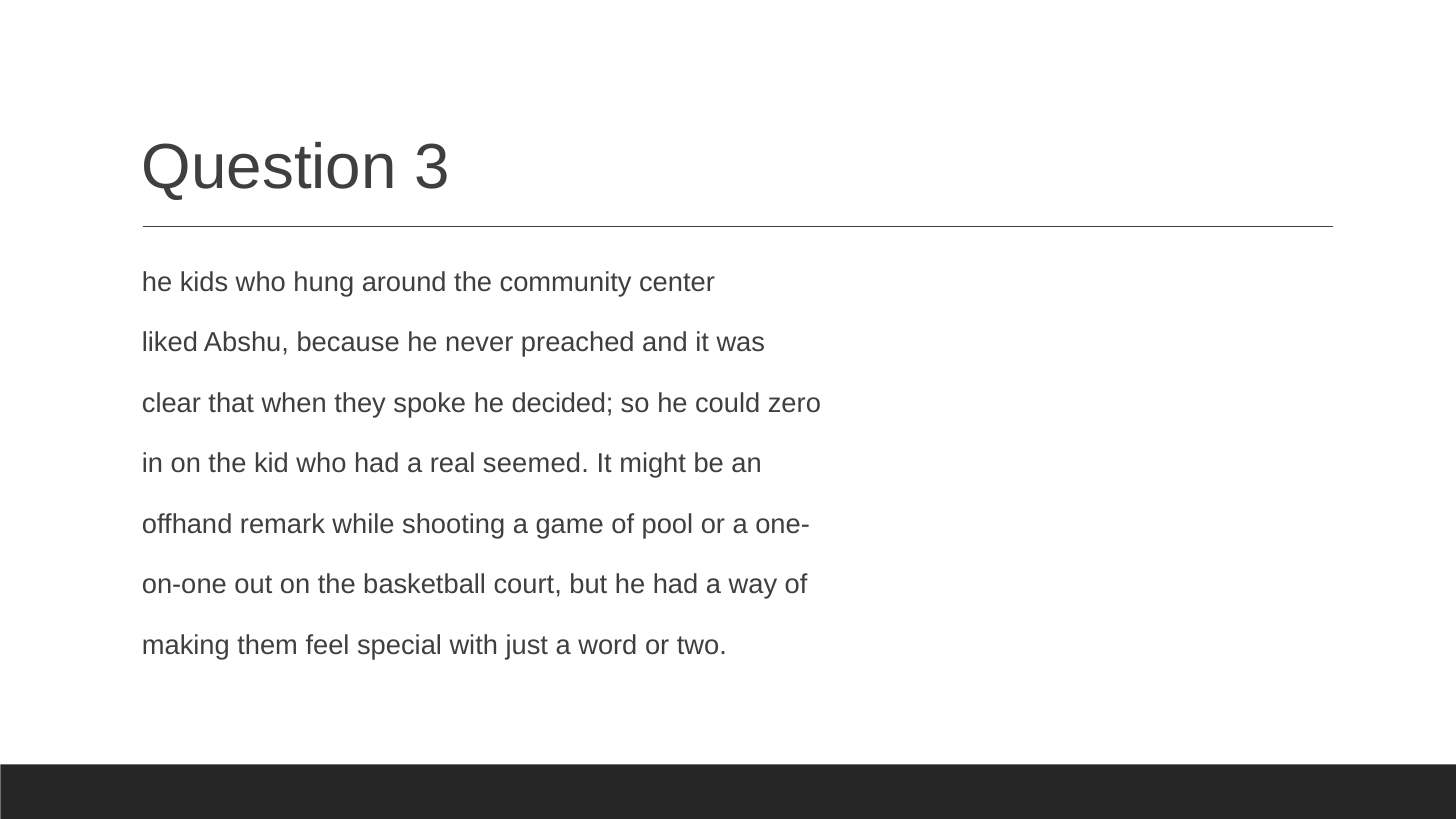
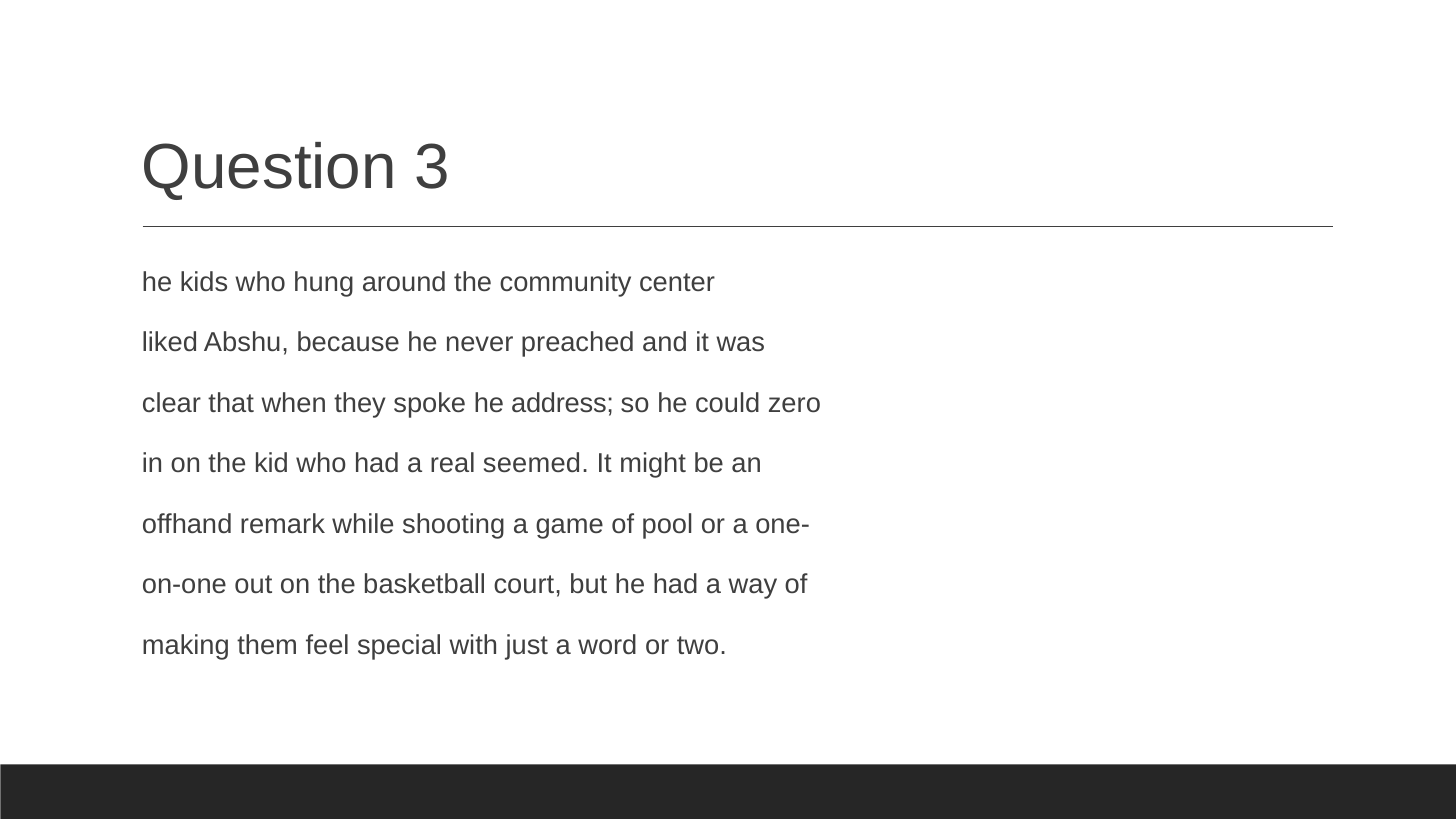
decided: decided -> address
